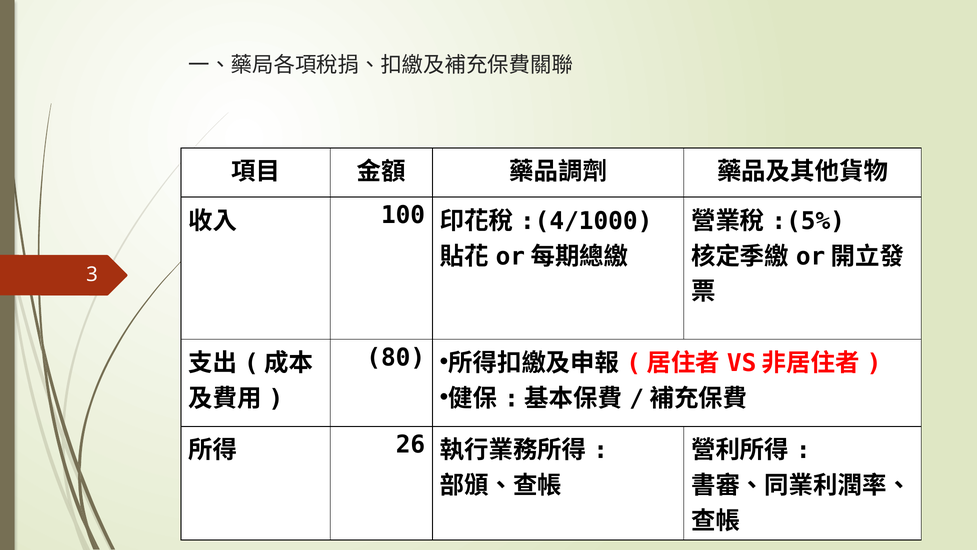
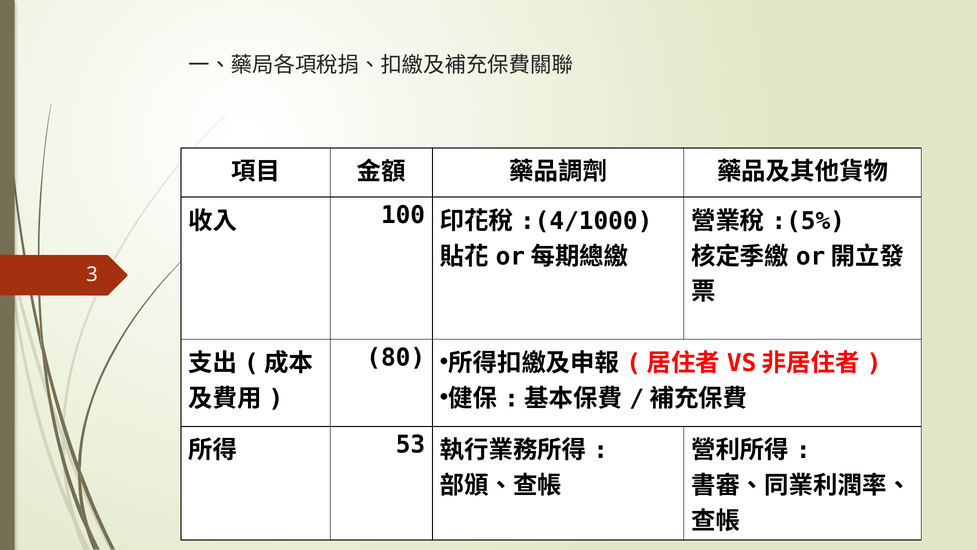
26: 26 -> 53
